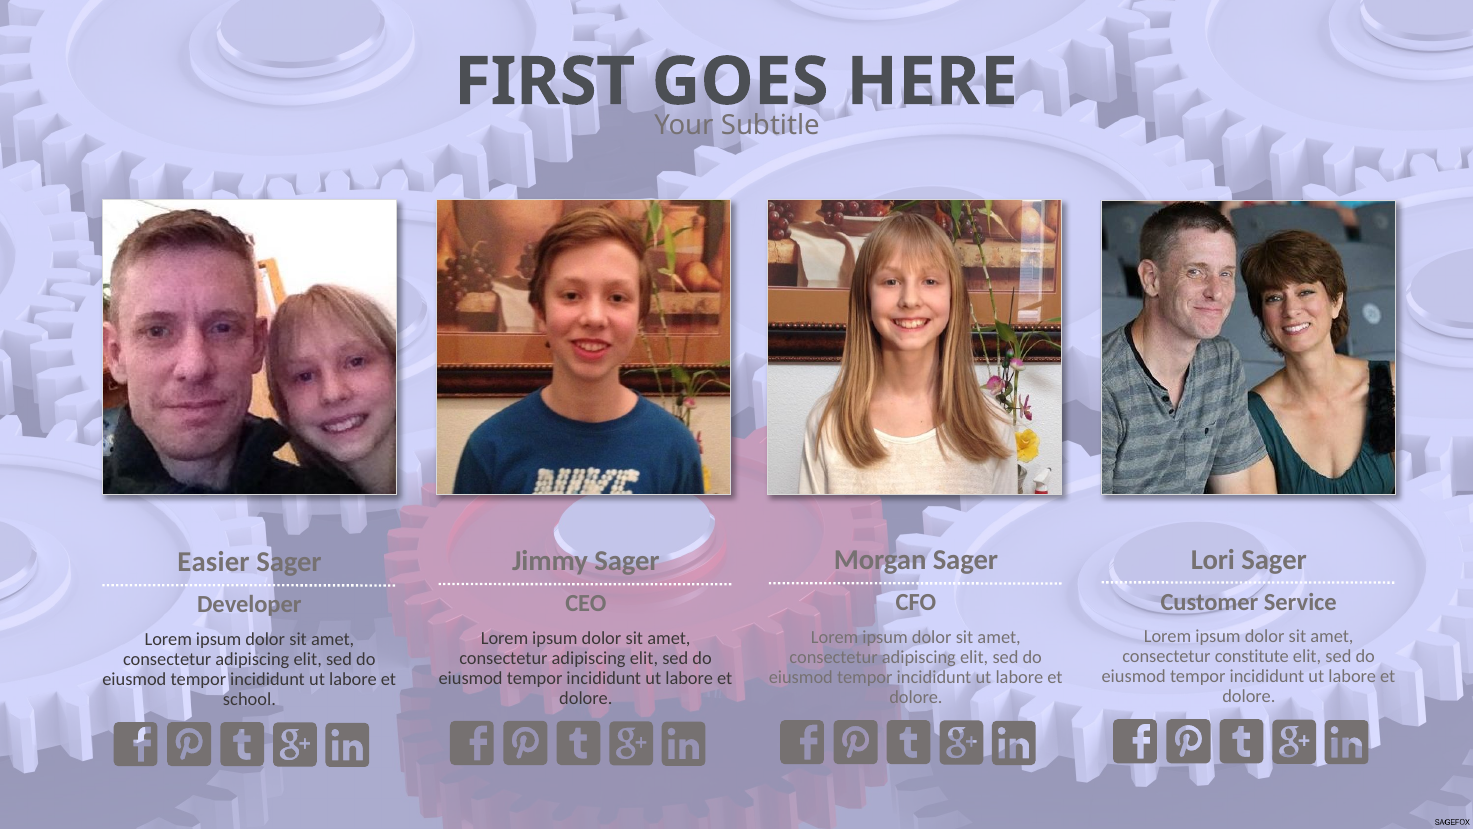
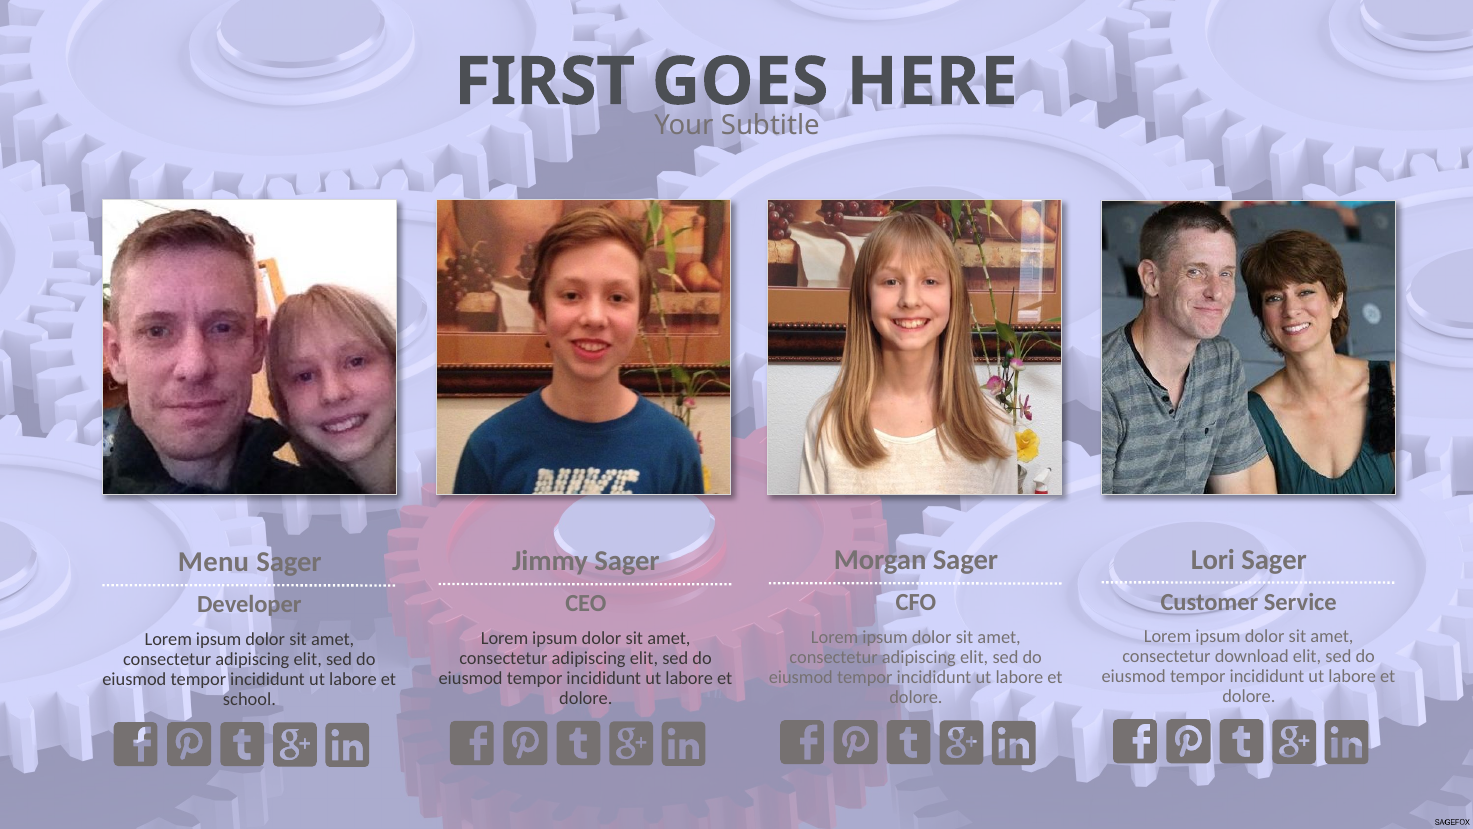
Easier: Easier -> Menu
constitute: constitute -> download
